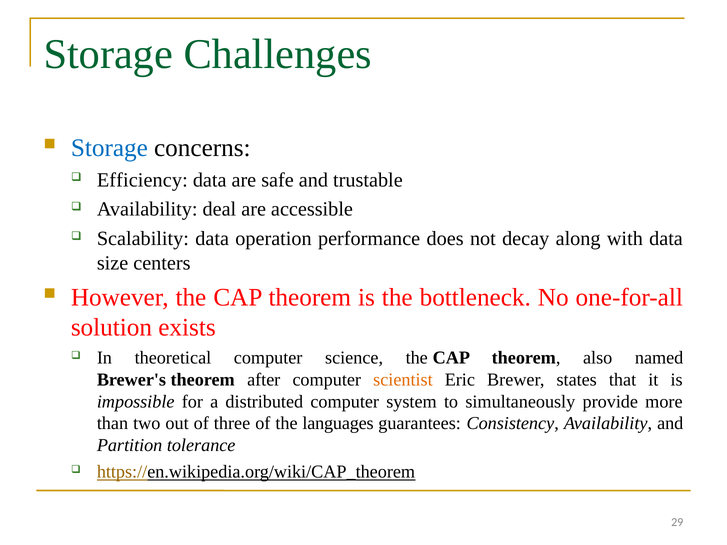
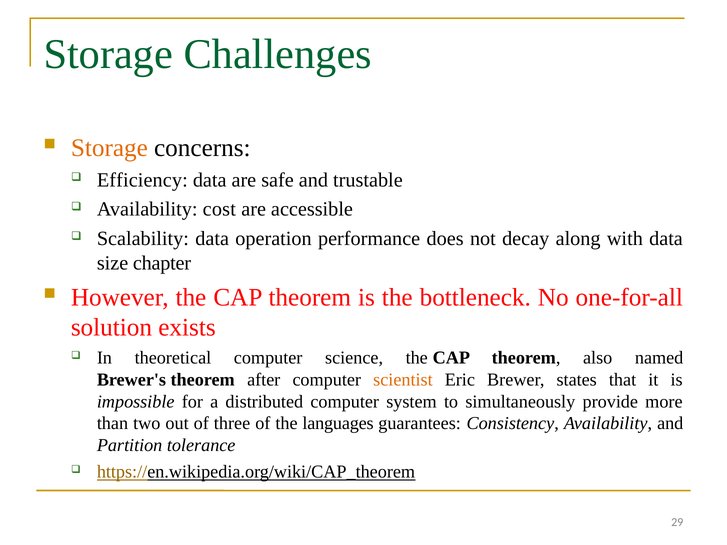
Storage at (109, 148) colour: blue -> orange
deal: deal -> cost
centers: centers -> chapter
